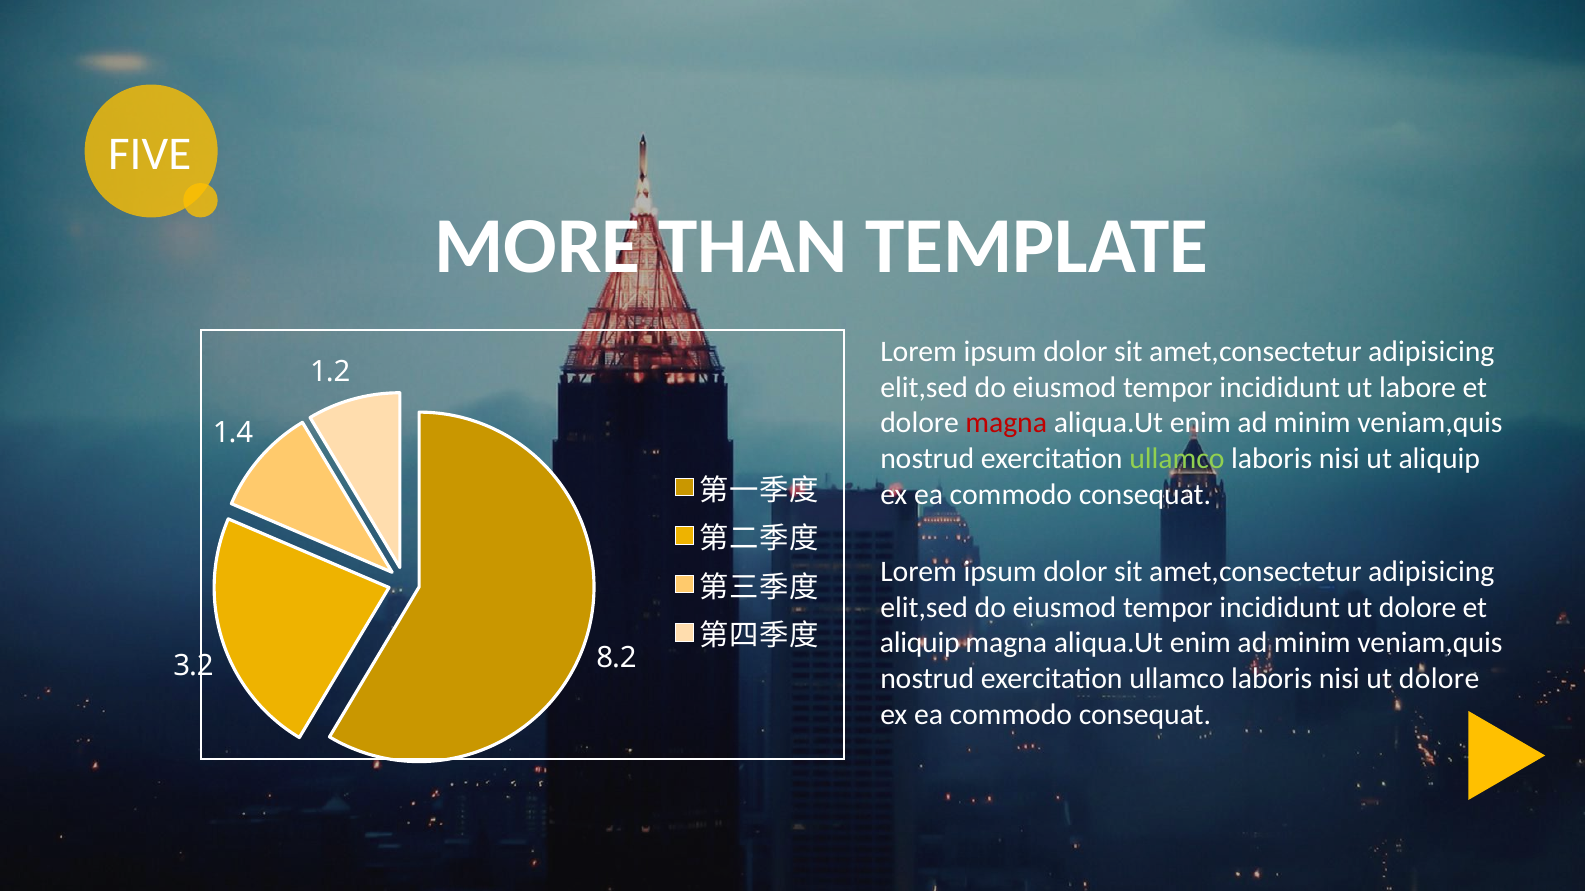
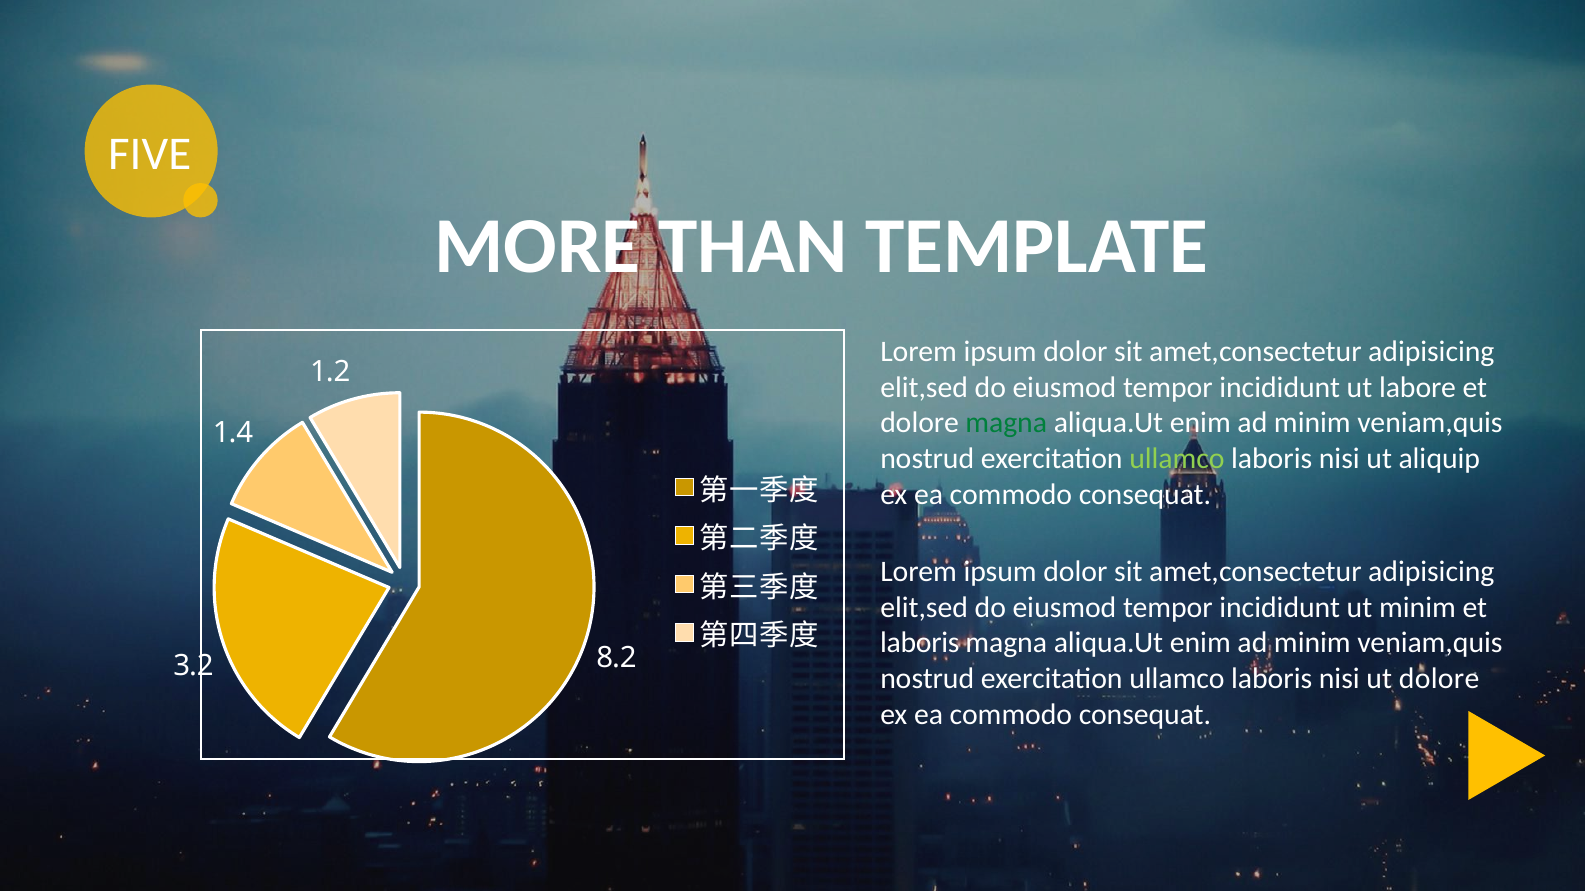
magna at (1006, 423) colour: red -> green
incididunt ut dolore: dolore -> minim
aliquip at (920, 643): aliquip -> laboris
